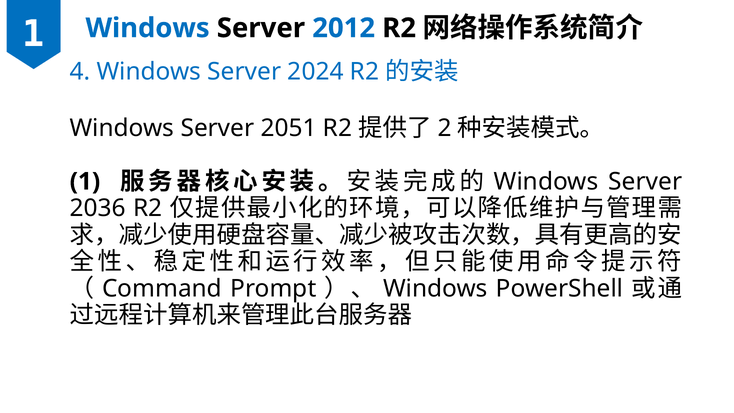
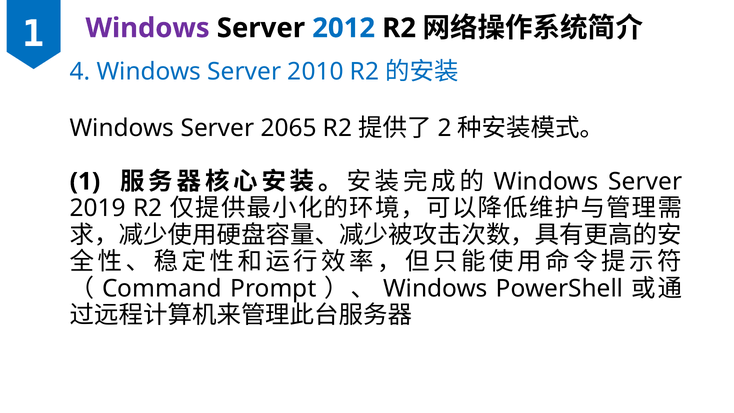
Windows at (148, 28) colour: blue -> purple
2024: 2024 -> 2010
2051: 2051 -> 2065
2036: 2036 -> 2019
